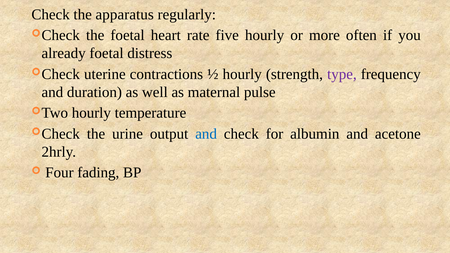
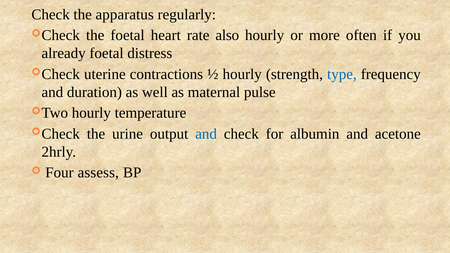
five: five -> also
type colour: purple -> blue
fading: fading -> assess
